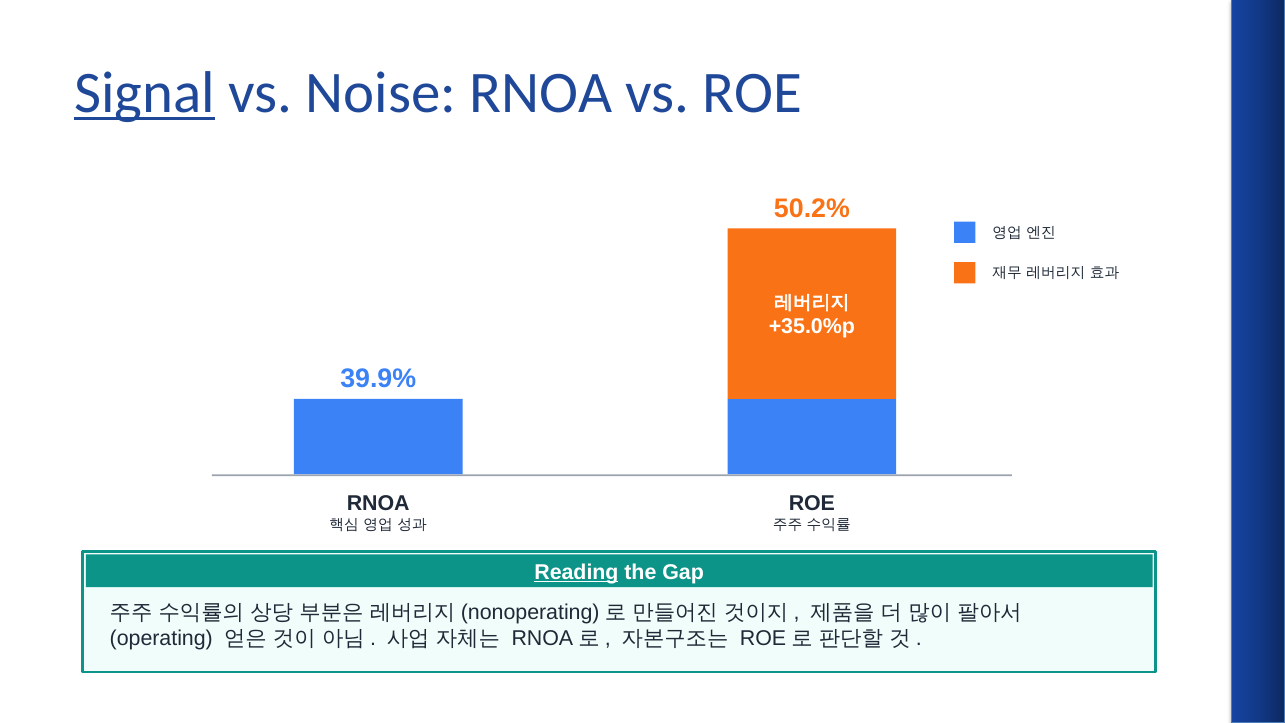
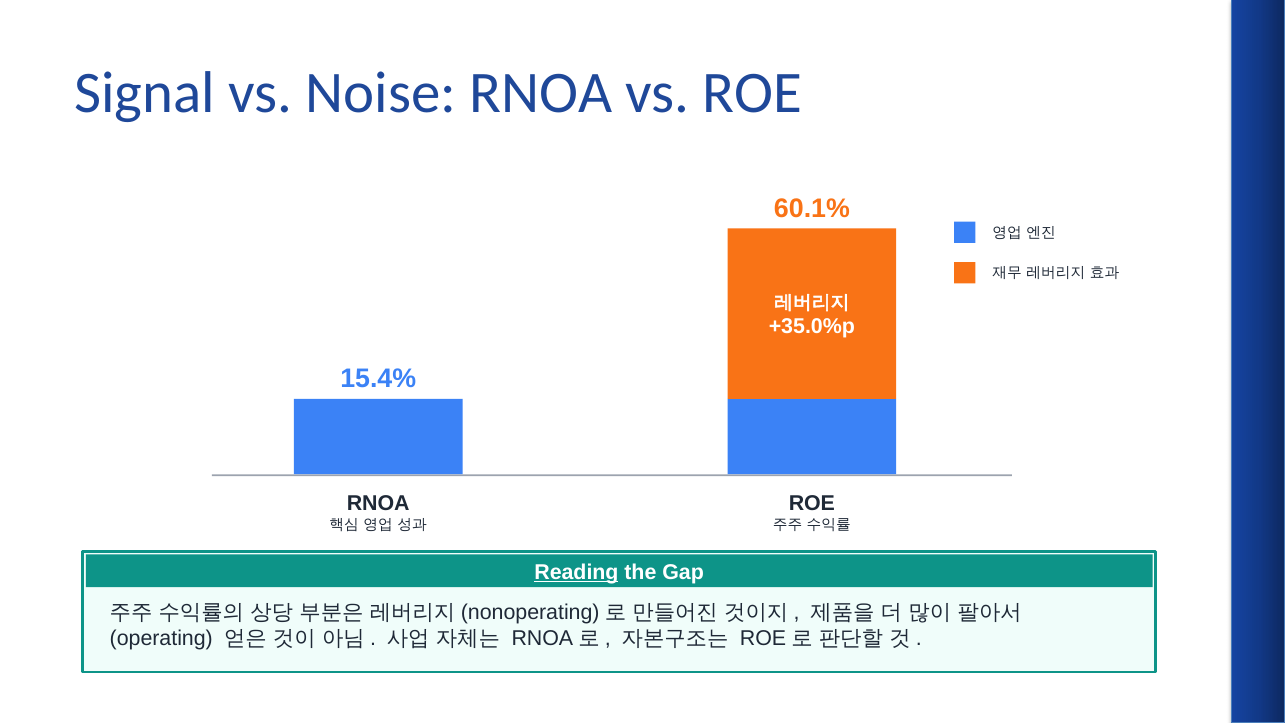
Signal underline: present -> none
50.2%: 50.2% -> 60.1%
39.9%: 39.9% -> 15.4%
